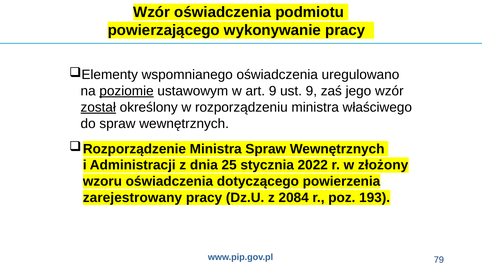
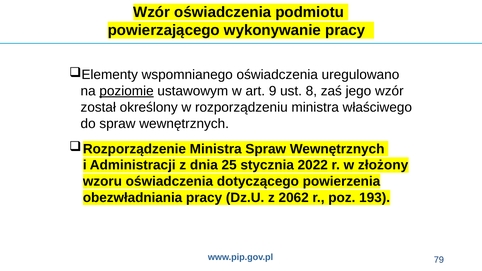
ust 9: 9 -> 8
został underline: present -> none
zarejestrowany: zarejestrowany -> obezwładniania
2084: 2084 -> 2062
